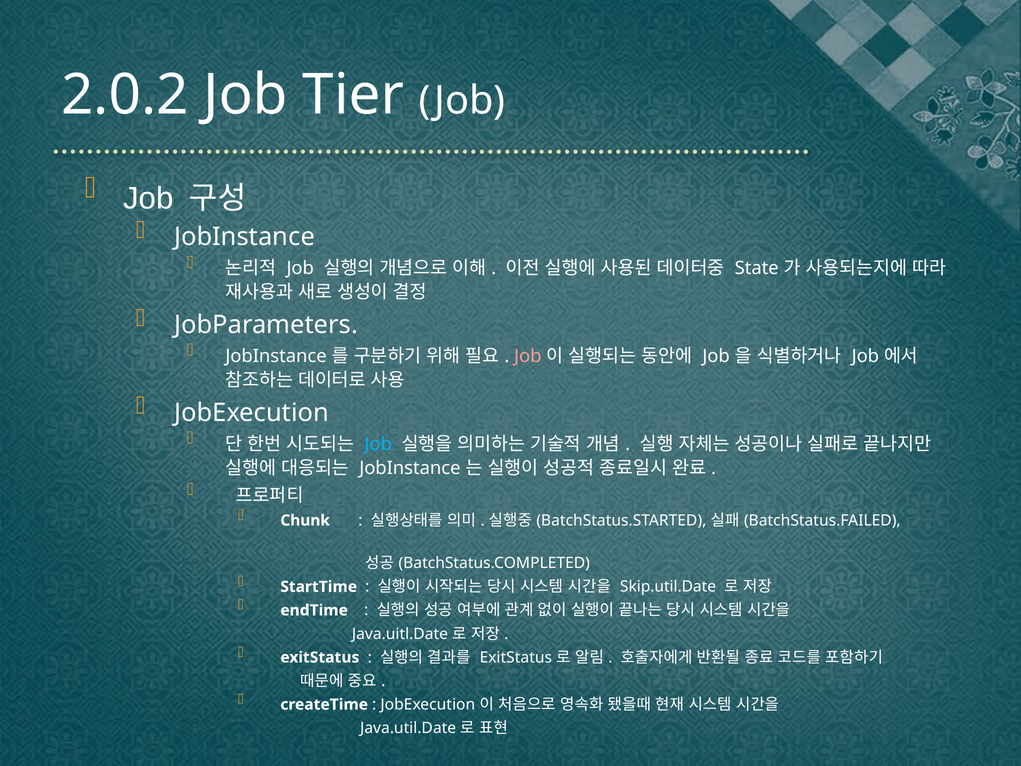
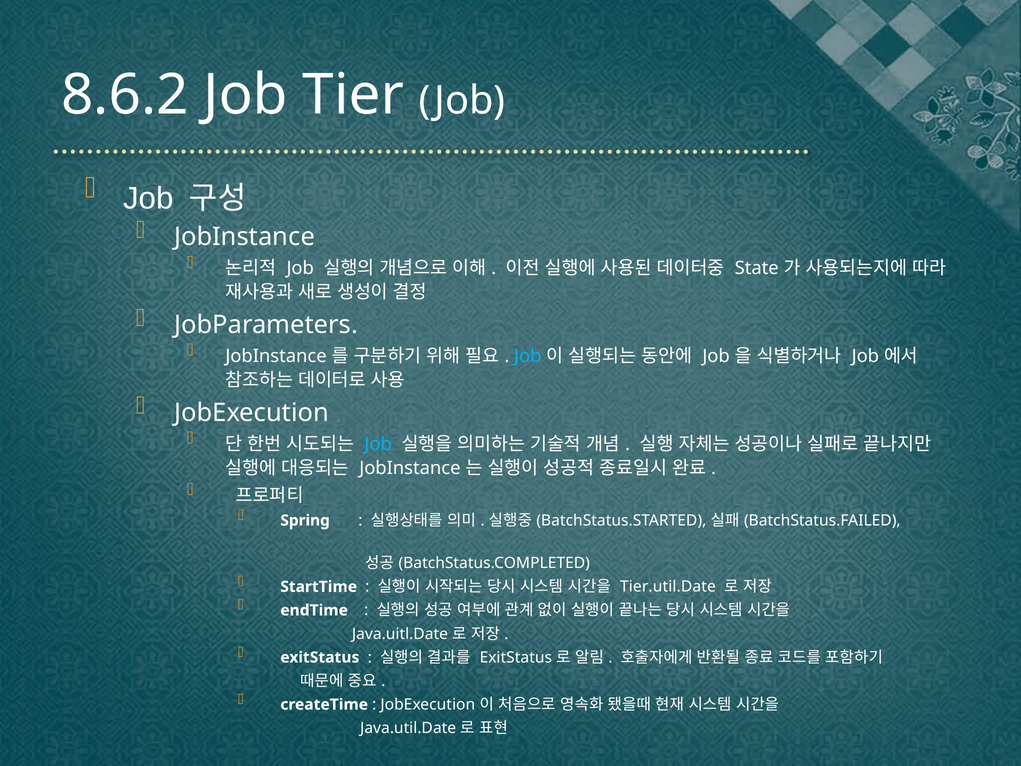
2.0.2: 2.0.2 -> 8.6.2
Job at (528, 356) colour: pink -> light blue
Chunk: Chunk -> Spring
Skip.util.Date: Skip.util.Date -> Tier.util.Date
